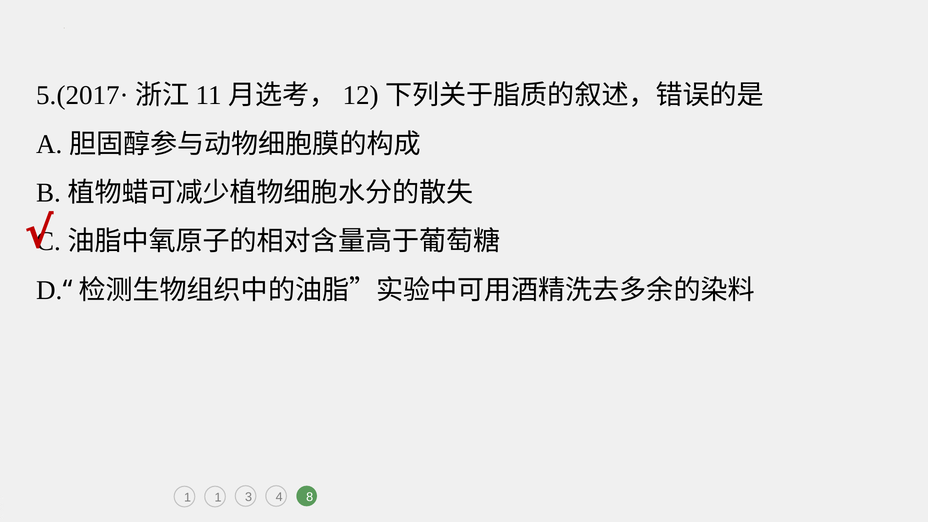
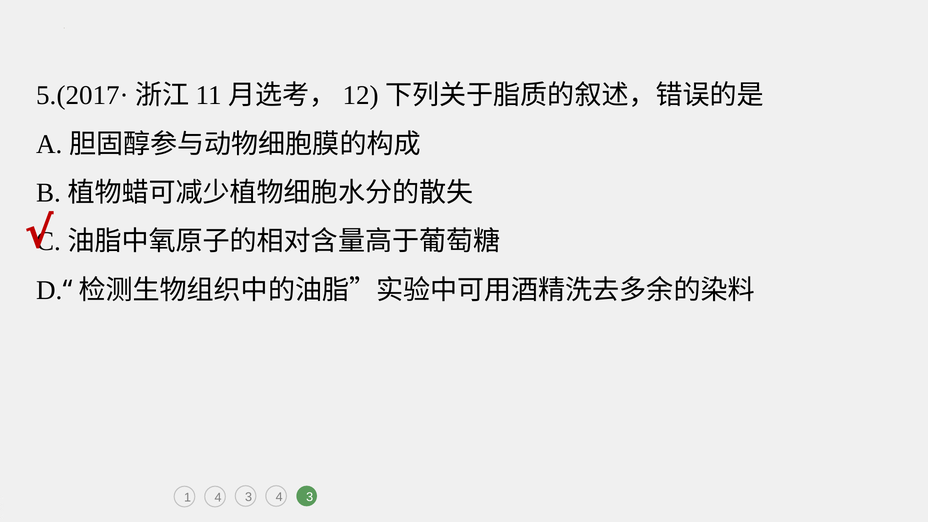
1 1: 1 -> 4
3 4 8: 8 -> 3
